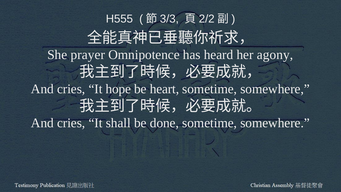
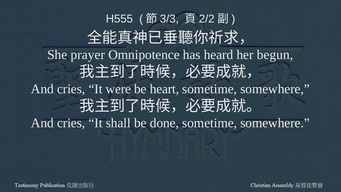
agony: agony -> begun
hope: hope -> were
